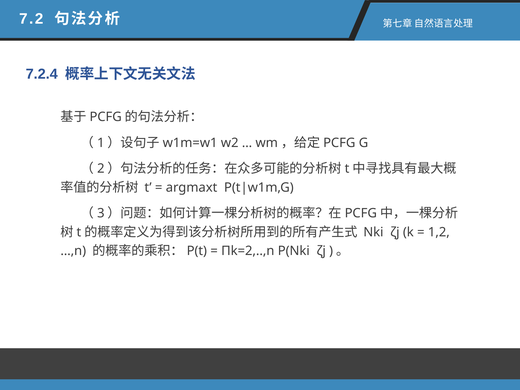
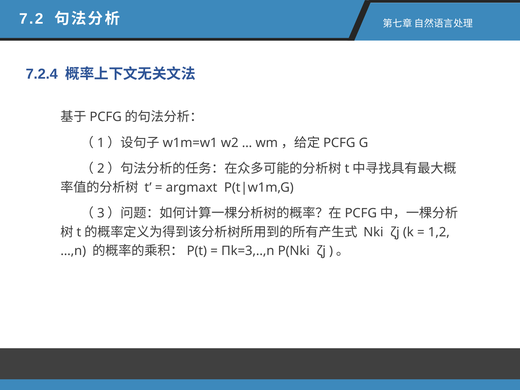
Πk=2,..,n: Πk=2,..,n -> Πk=3,..,n
